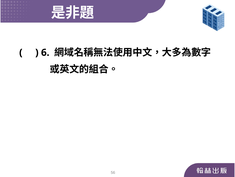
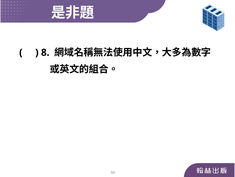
6: 6 -> 8
